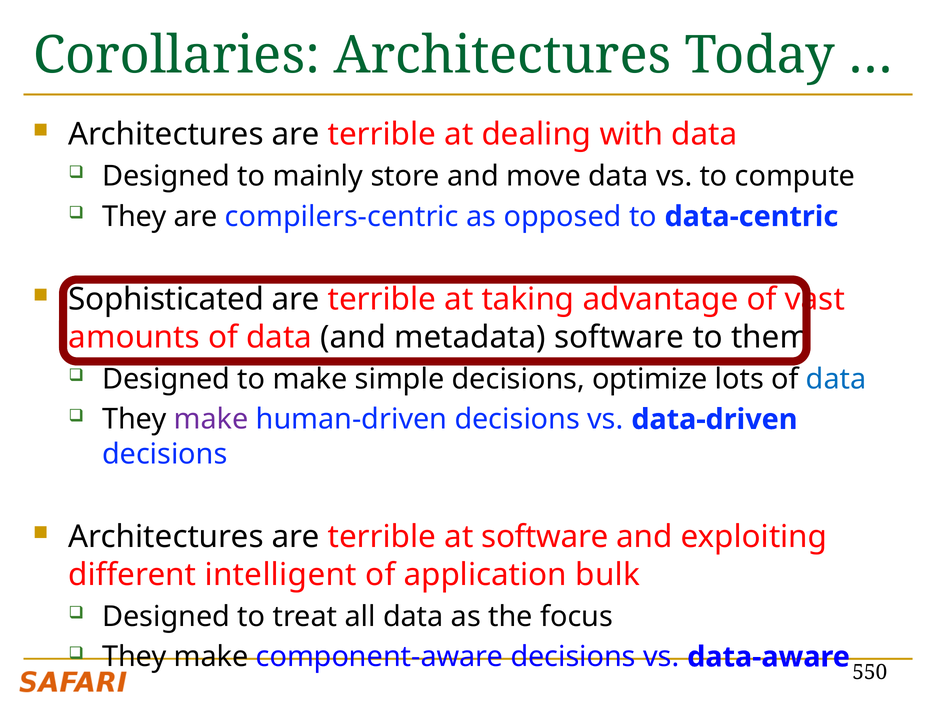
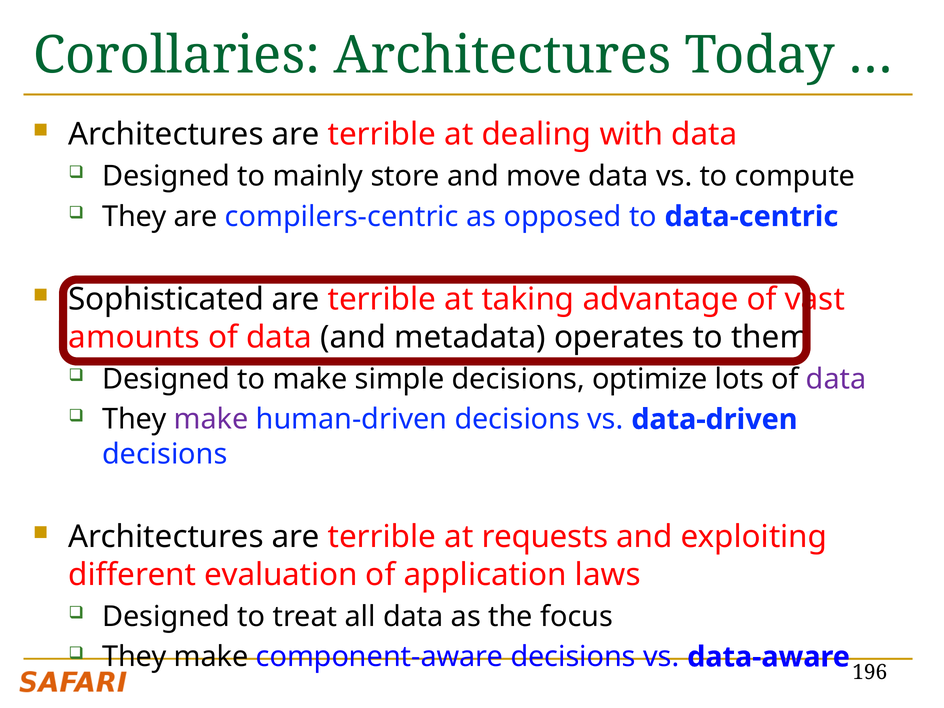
metadata software: software -> operates
data at (836, 379) colour: blue -> purple
at software: software -> requests
intelligent: intelligent -> evaluation
bulk: bulk -> laws
550: 550 -> 196
